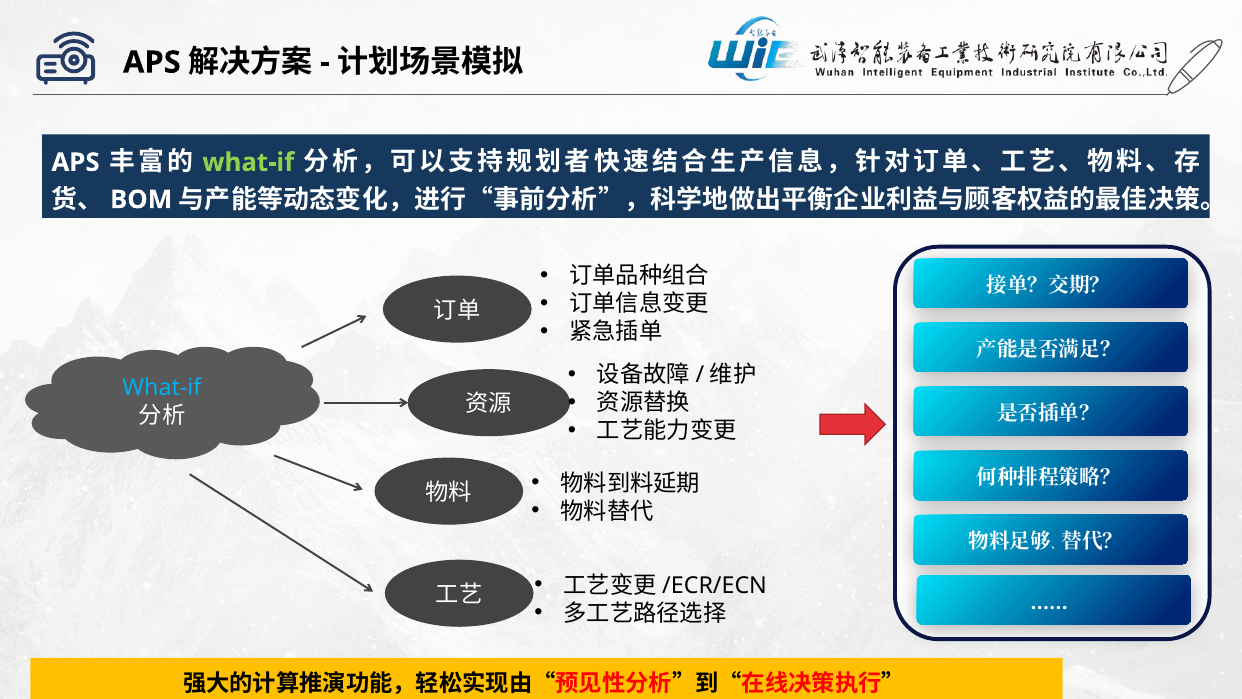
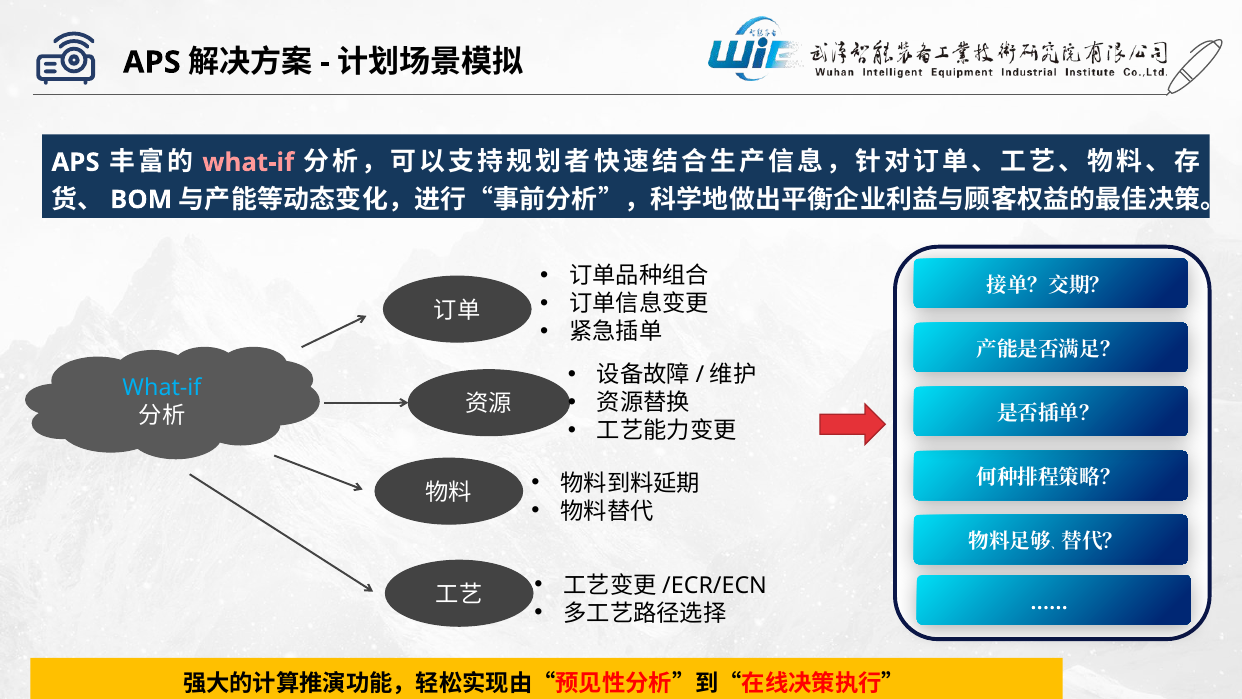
what-if at (248, 162) colour: light green -> pink
